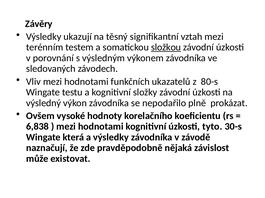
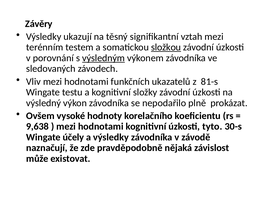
výsledným underline: none -> present
80-s: 80-s -> 81-s
6,838: 6,838 -> 9,638
která: která -> účely
